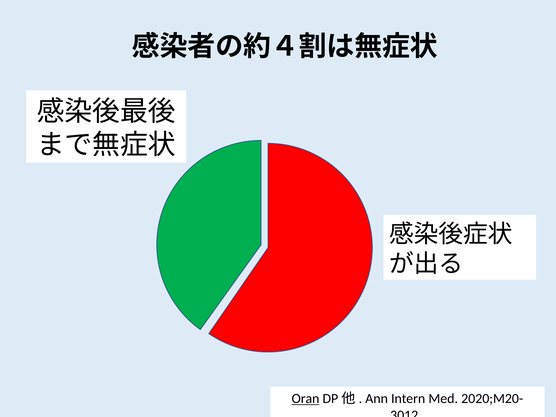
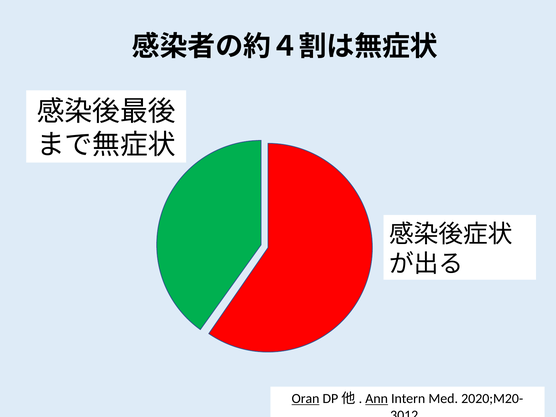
Ann underline: none -> present
